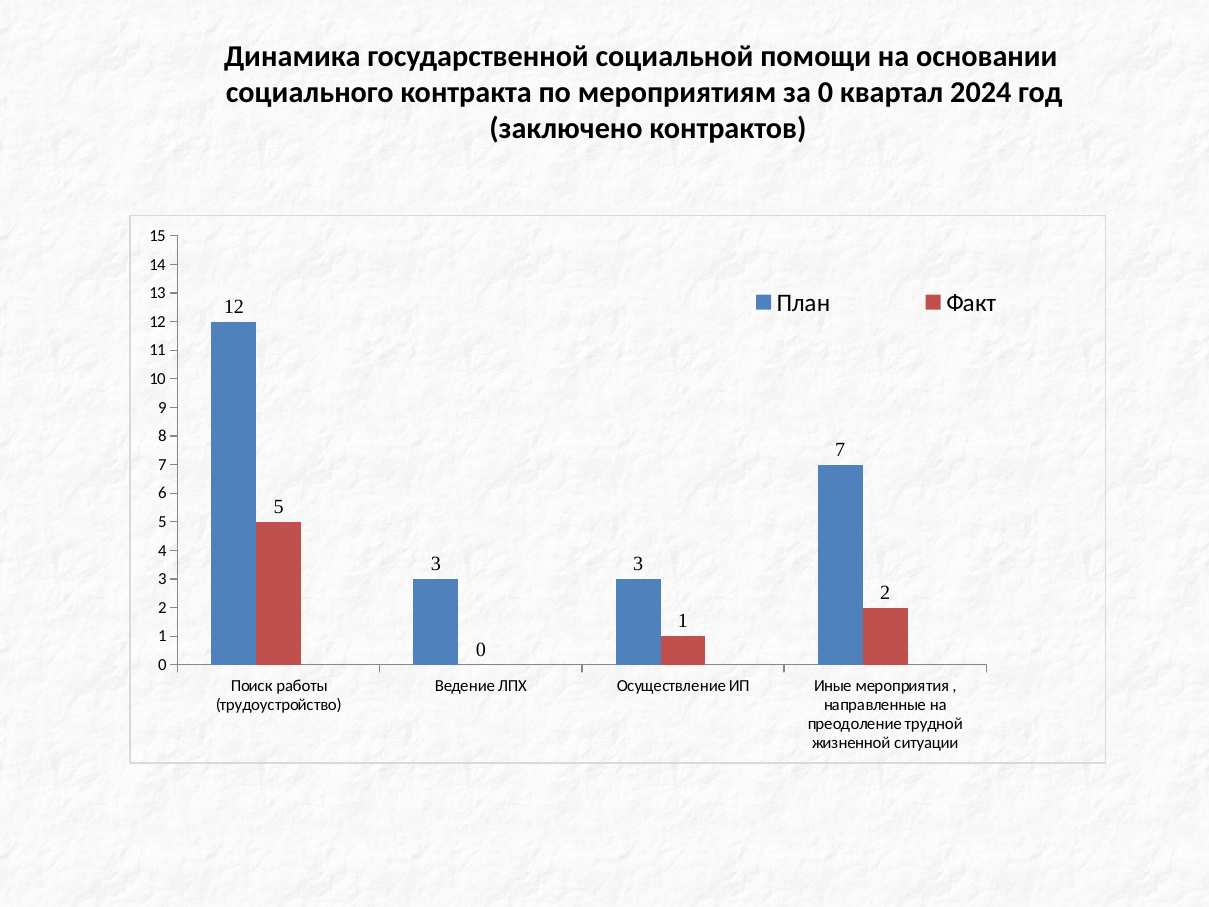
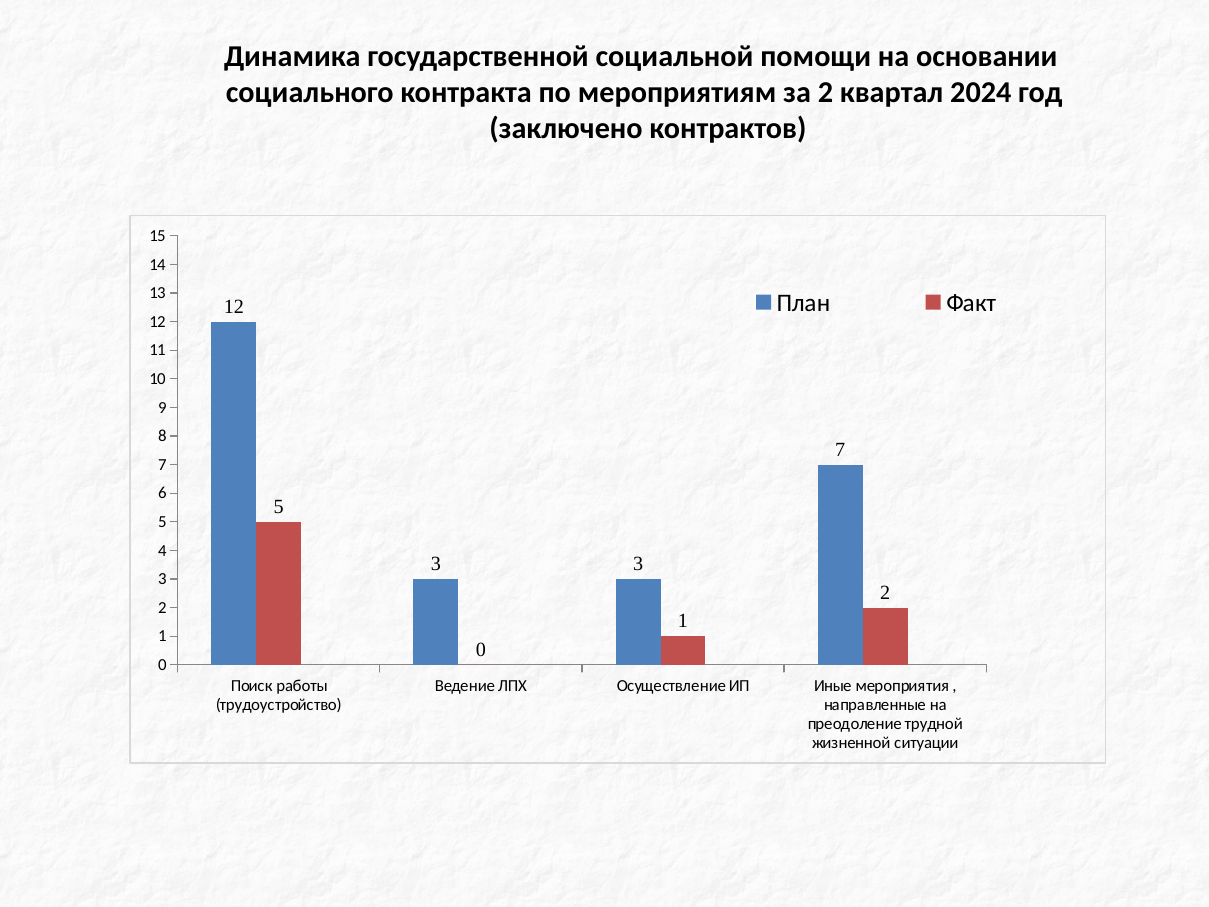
за 0: 0 -> 2
